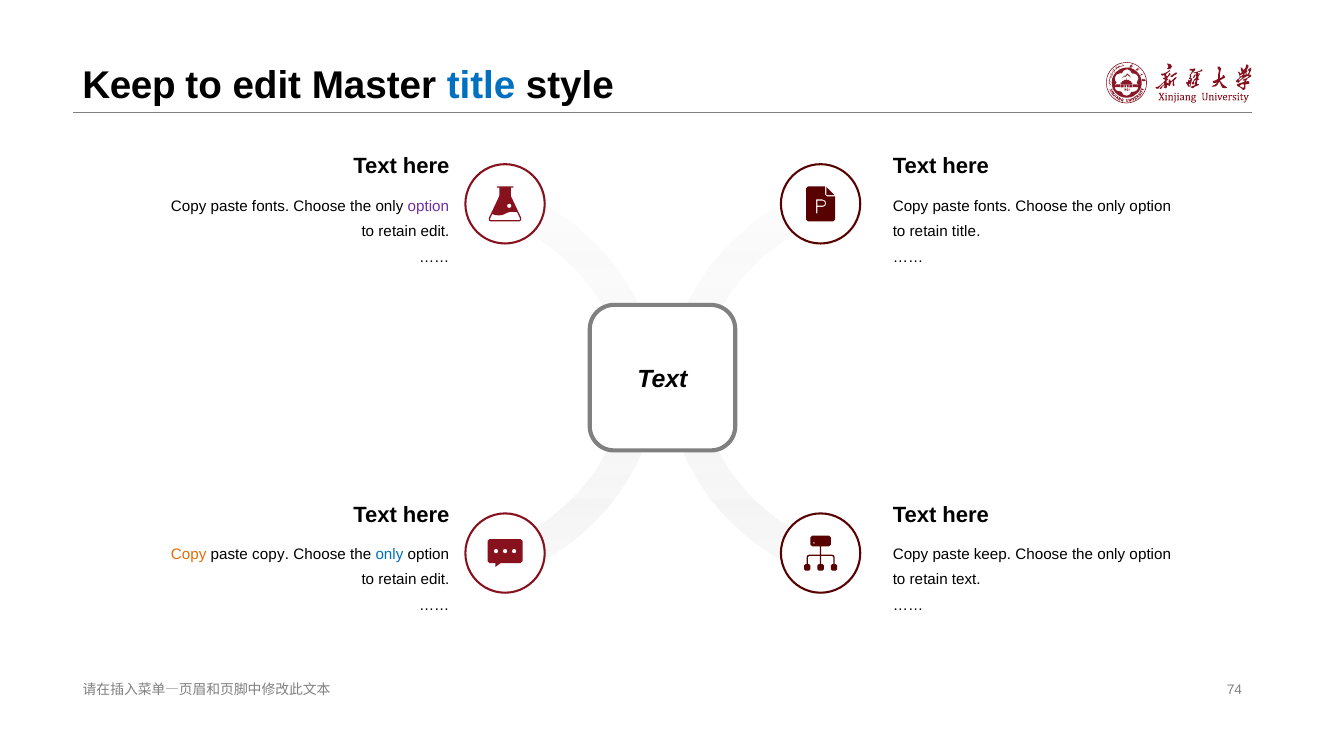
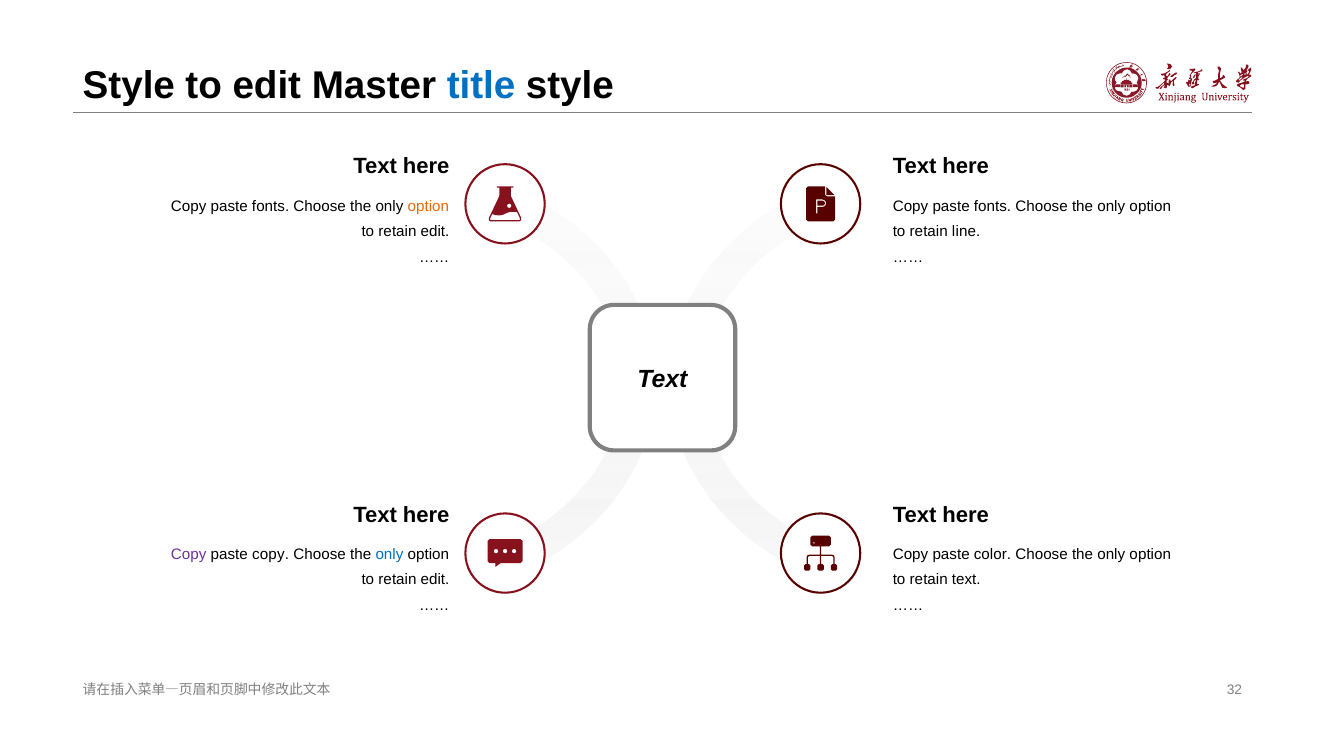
Keep at (129, 86): Keep -> Style
option at (428, 206) colour: purple -> orange
retain title: title -> line
Copy at (189, 555) colour: orange -> purple
paste keep: keep -> color
74: 74 -> 32
